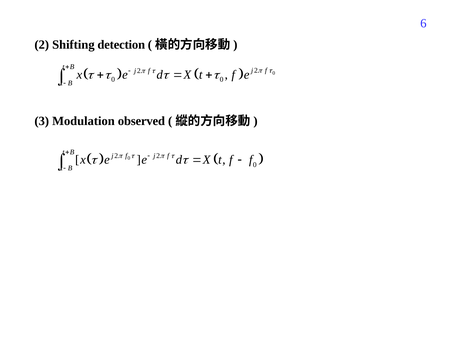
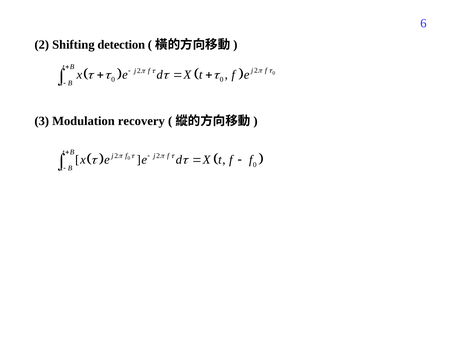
observed: observed -> recovery
